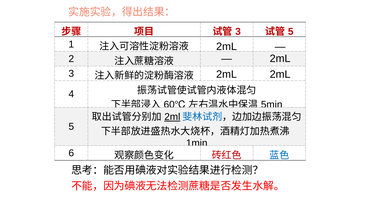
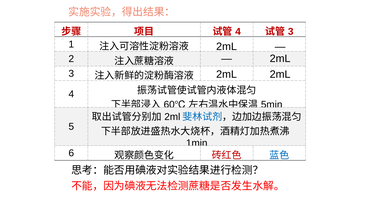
3 at (238, 32): 3 -> 4
5 at (291, 32): 5 -> 3
2ml at (172, 117) underline: present -> none
